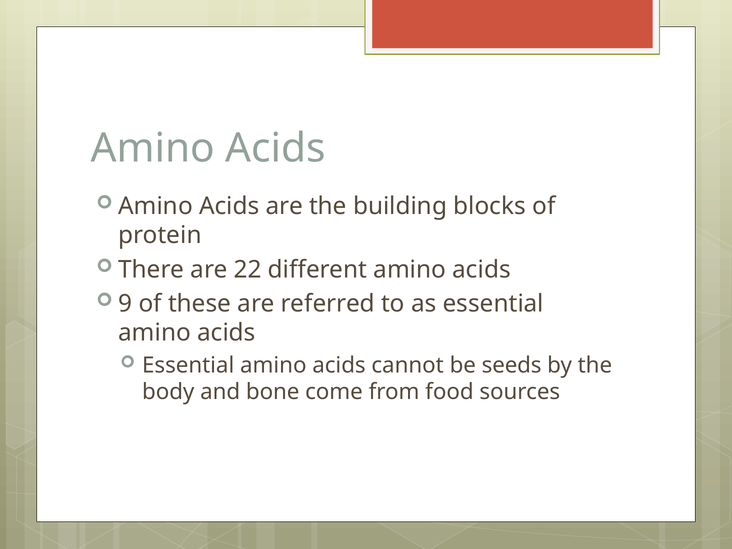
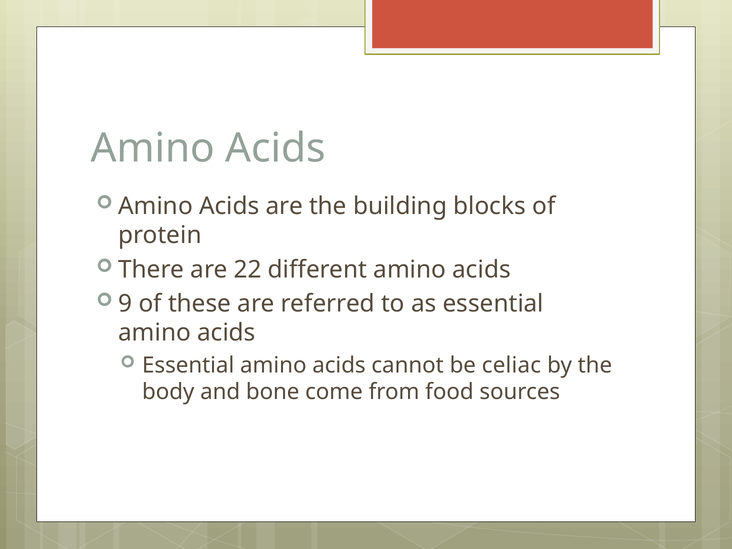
seeds: seeds -> celiac
